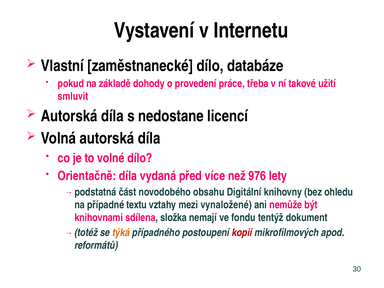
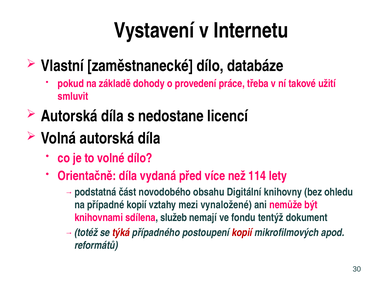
976: 976 -> 114
případné textu: textu -> kopií
složka: složka -> služeb
týká colour: orange -> red
